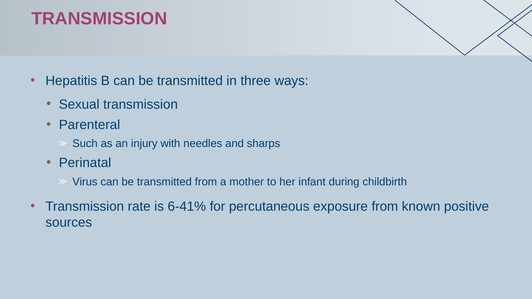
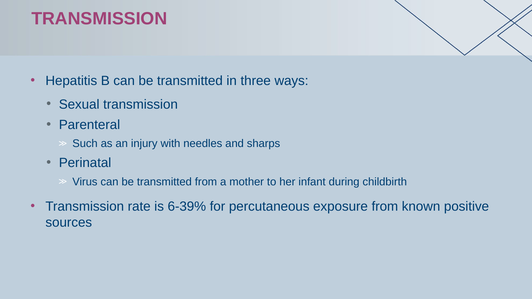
6-41%: 6-41% -> 6-39%
